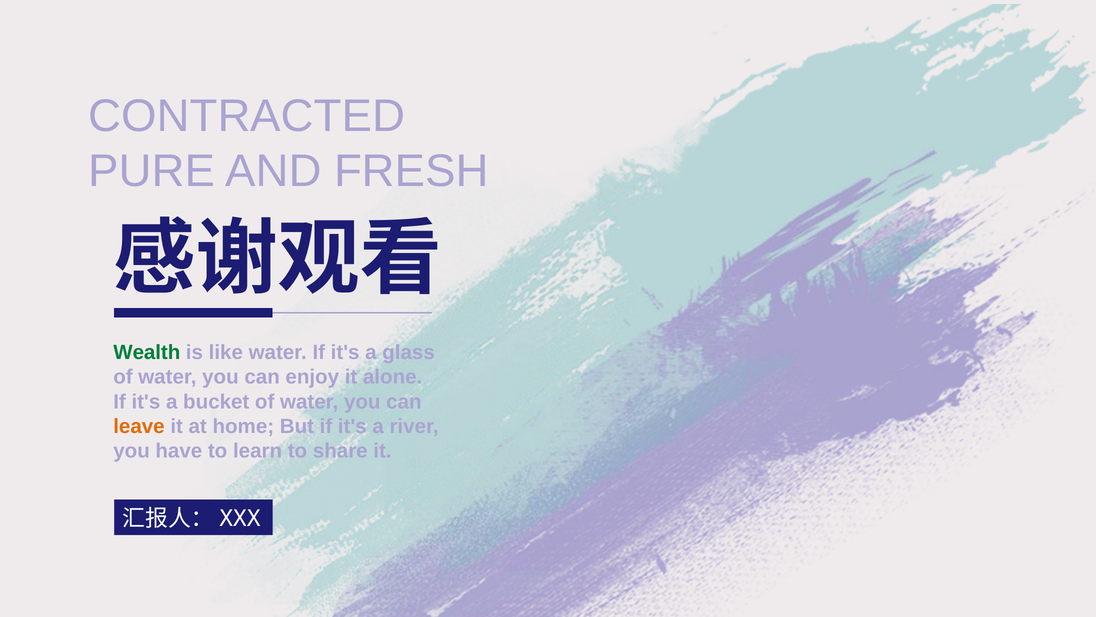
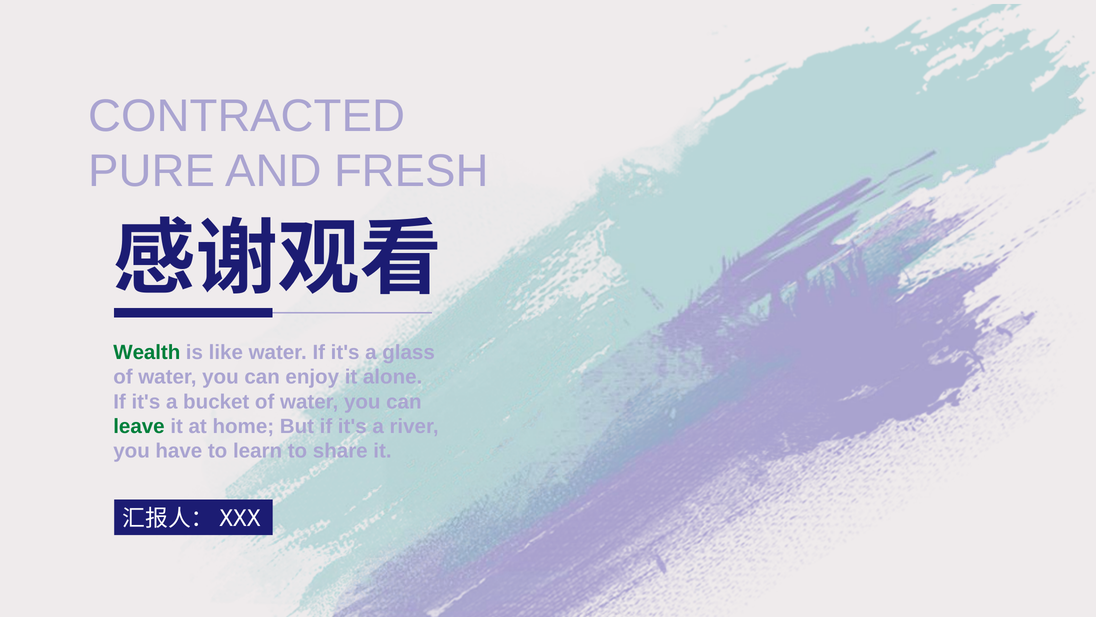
leave colour: orange -> green
